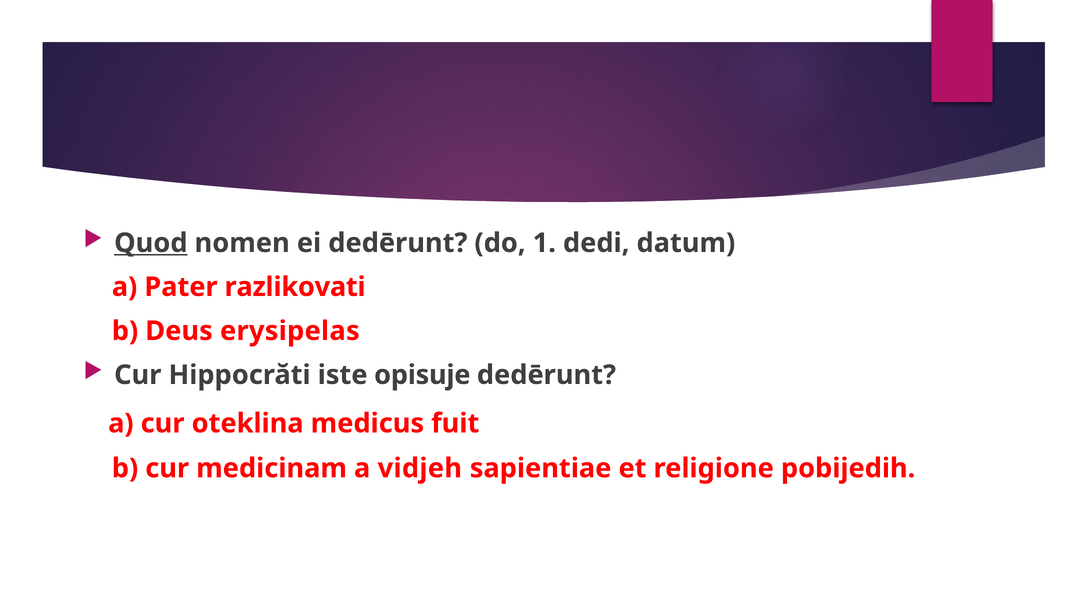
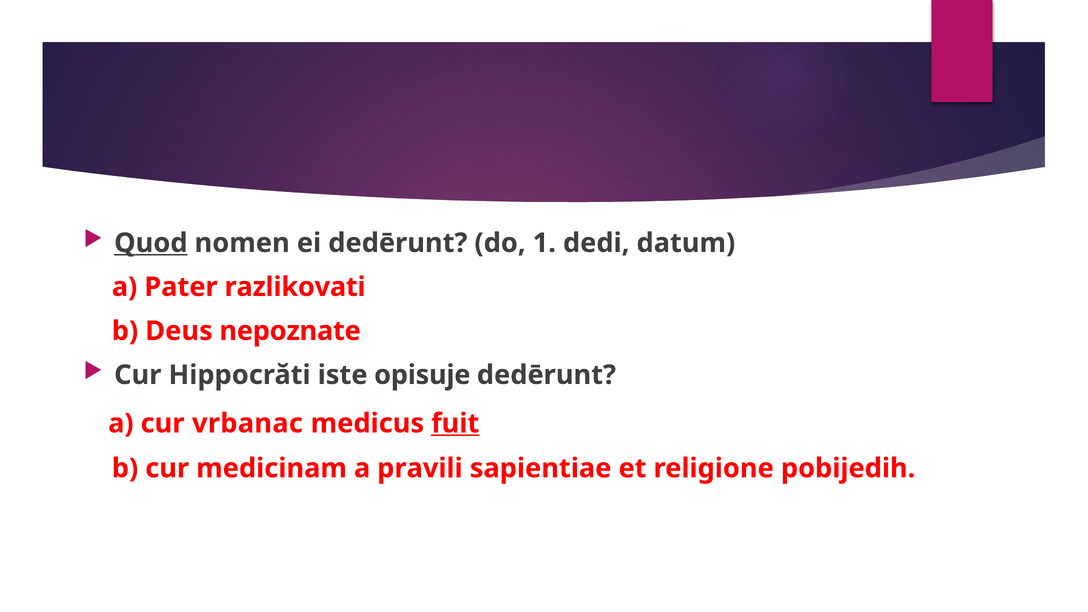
erysipelas: erysipelas -> nepoznate
oteklina: oteklina -> vrbanac
fuit underline: none -> present
vidjeh: vidjeh -> pravili
